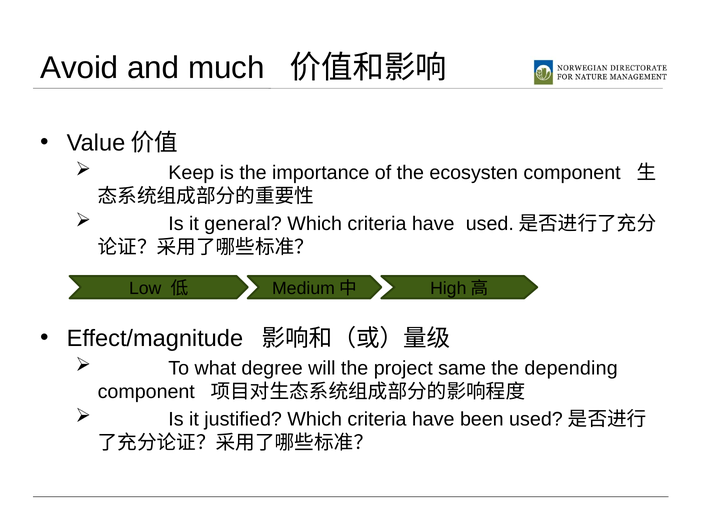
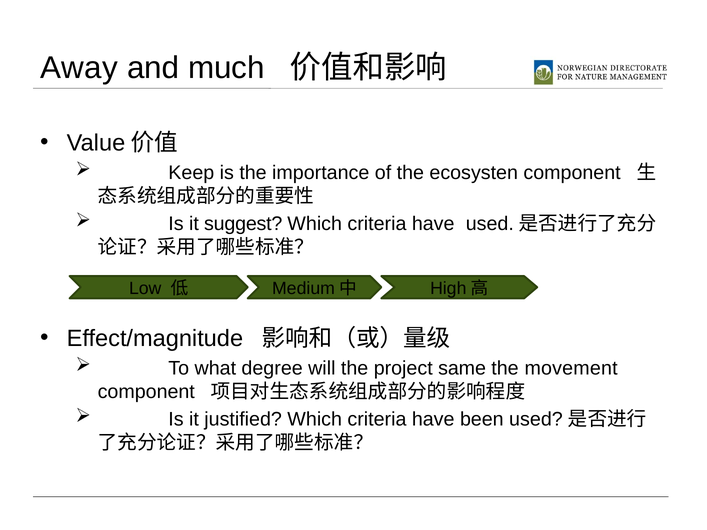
Avoid: Avoid -> Away
general: general -> suggest
depending: depending -> movement
